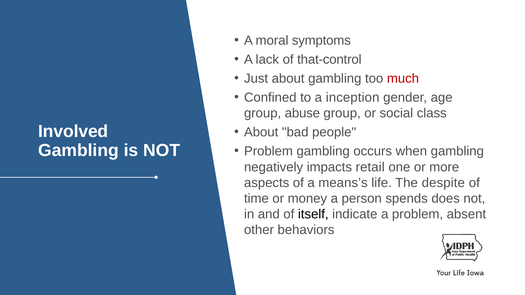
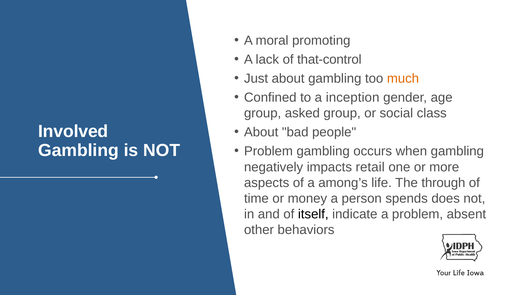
symptoms: symptoms -> promoting
much colour: red -> orange
abuse: abuse -> asked
means’s: means’s -> among’s
despite: despite -> through
